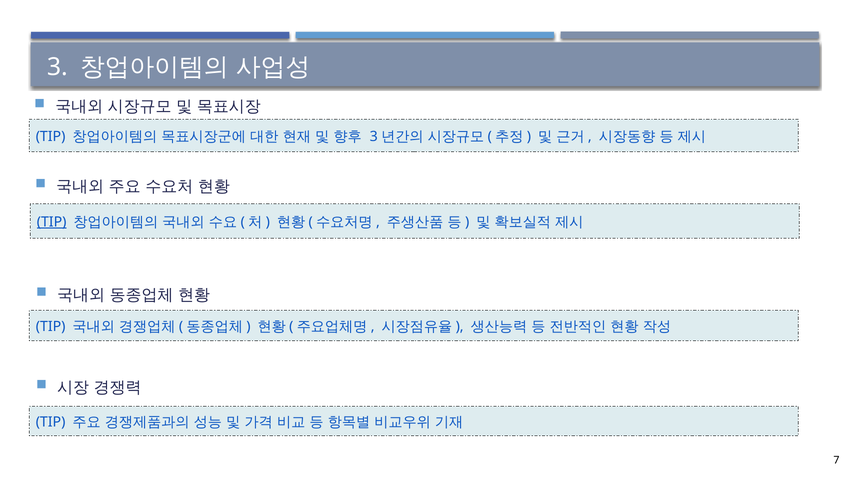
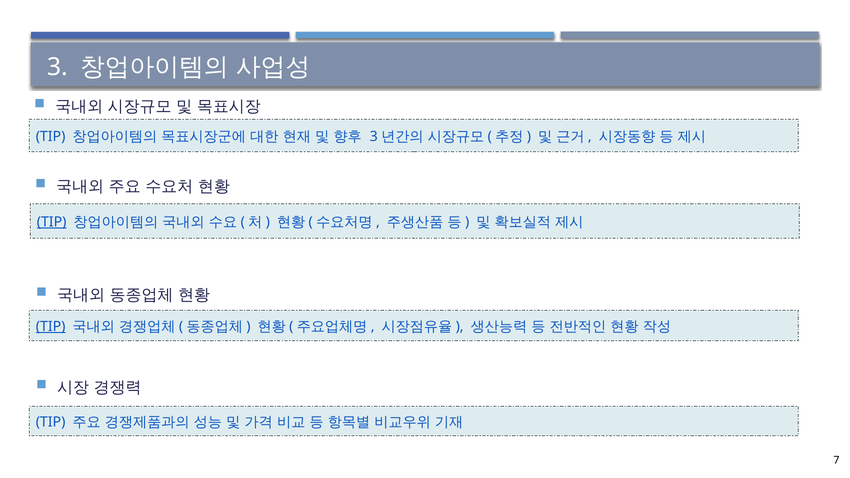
TIP at (51, 327) underline: none -> present
